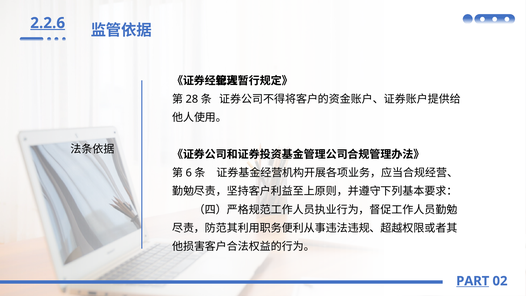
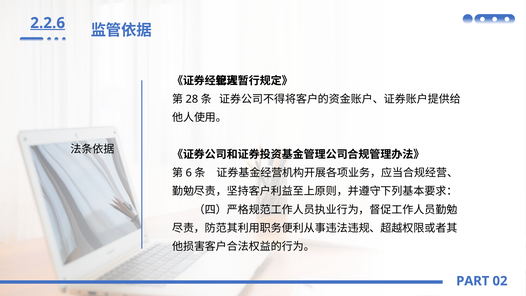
PART underline: present -> none
